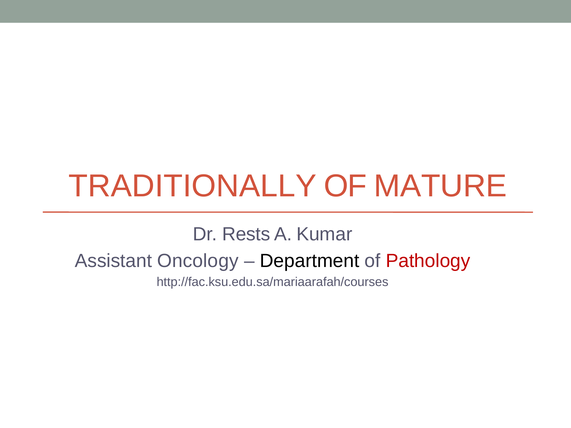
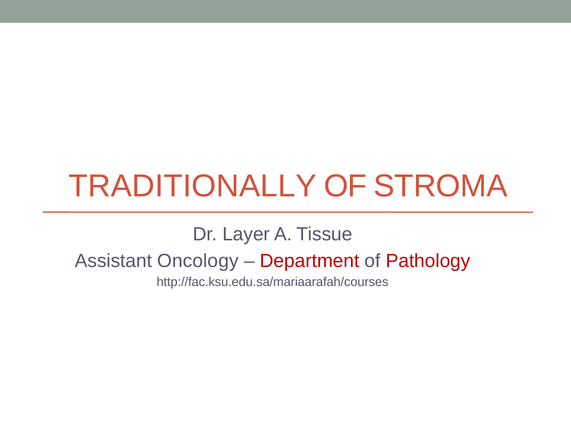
MATURE: MATURE -> STROMA
Rests: Rests -> Layer
Kumar: Kumar -> Tissue
Department colour: black -> red
